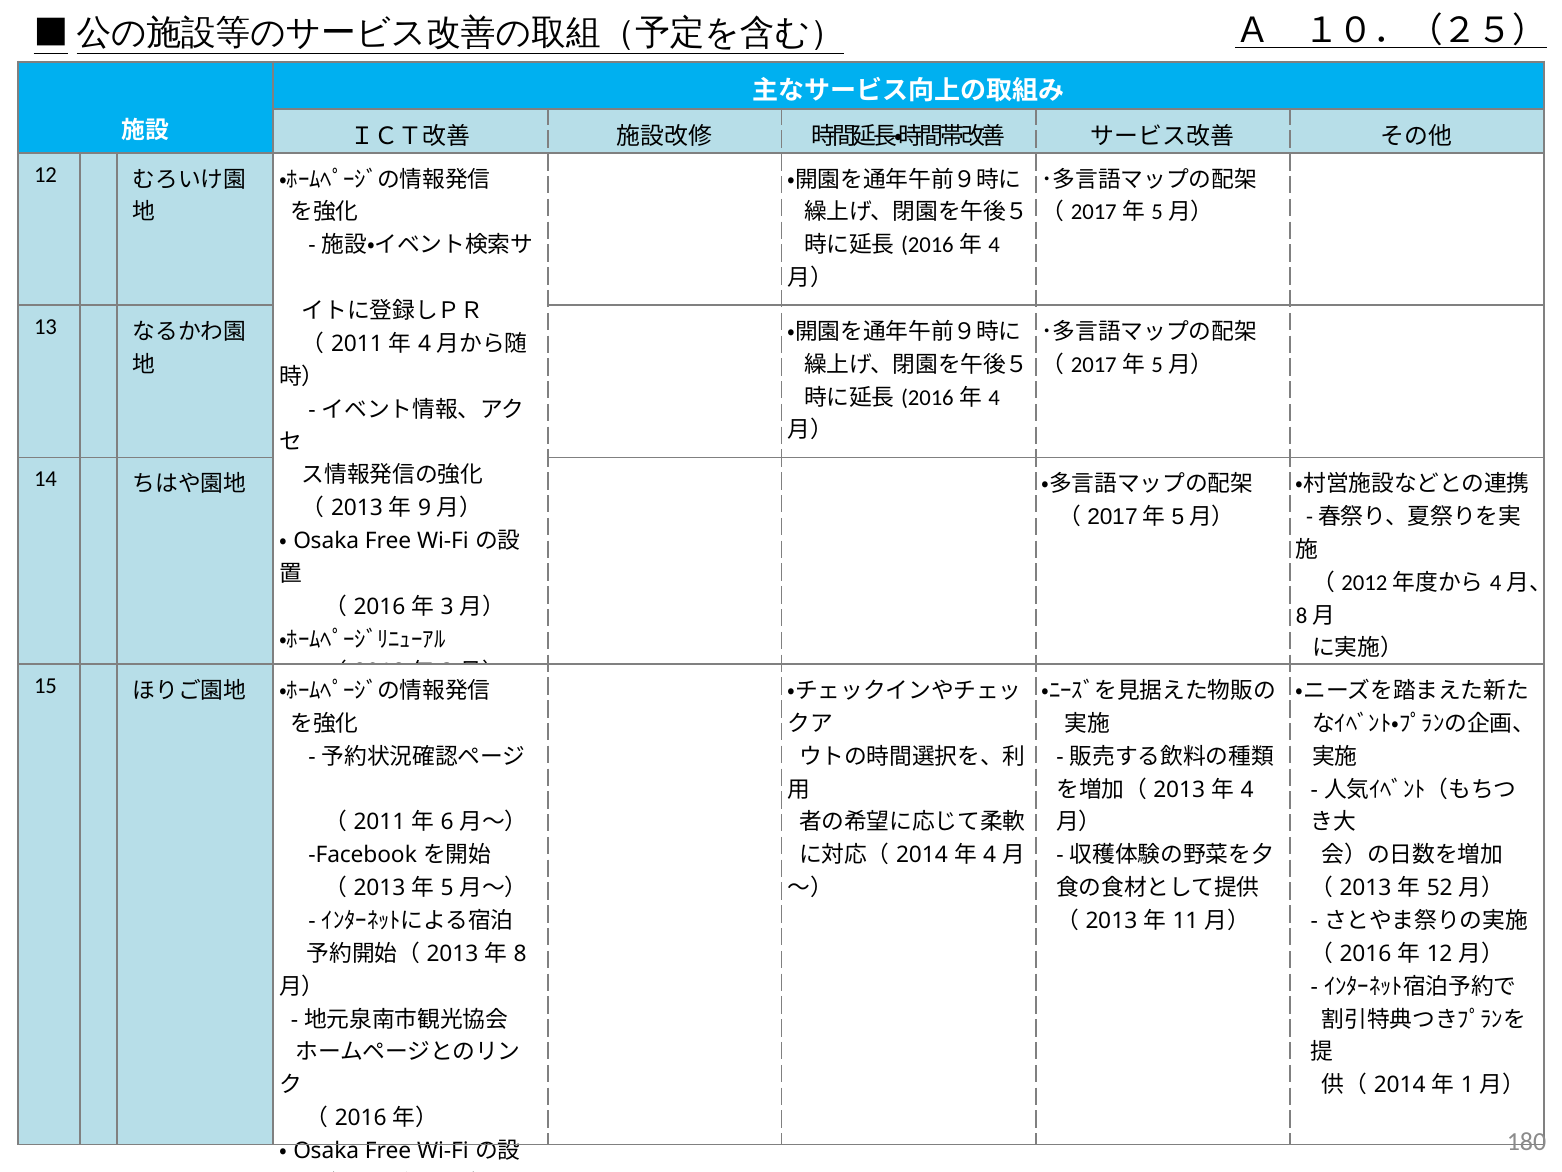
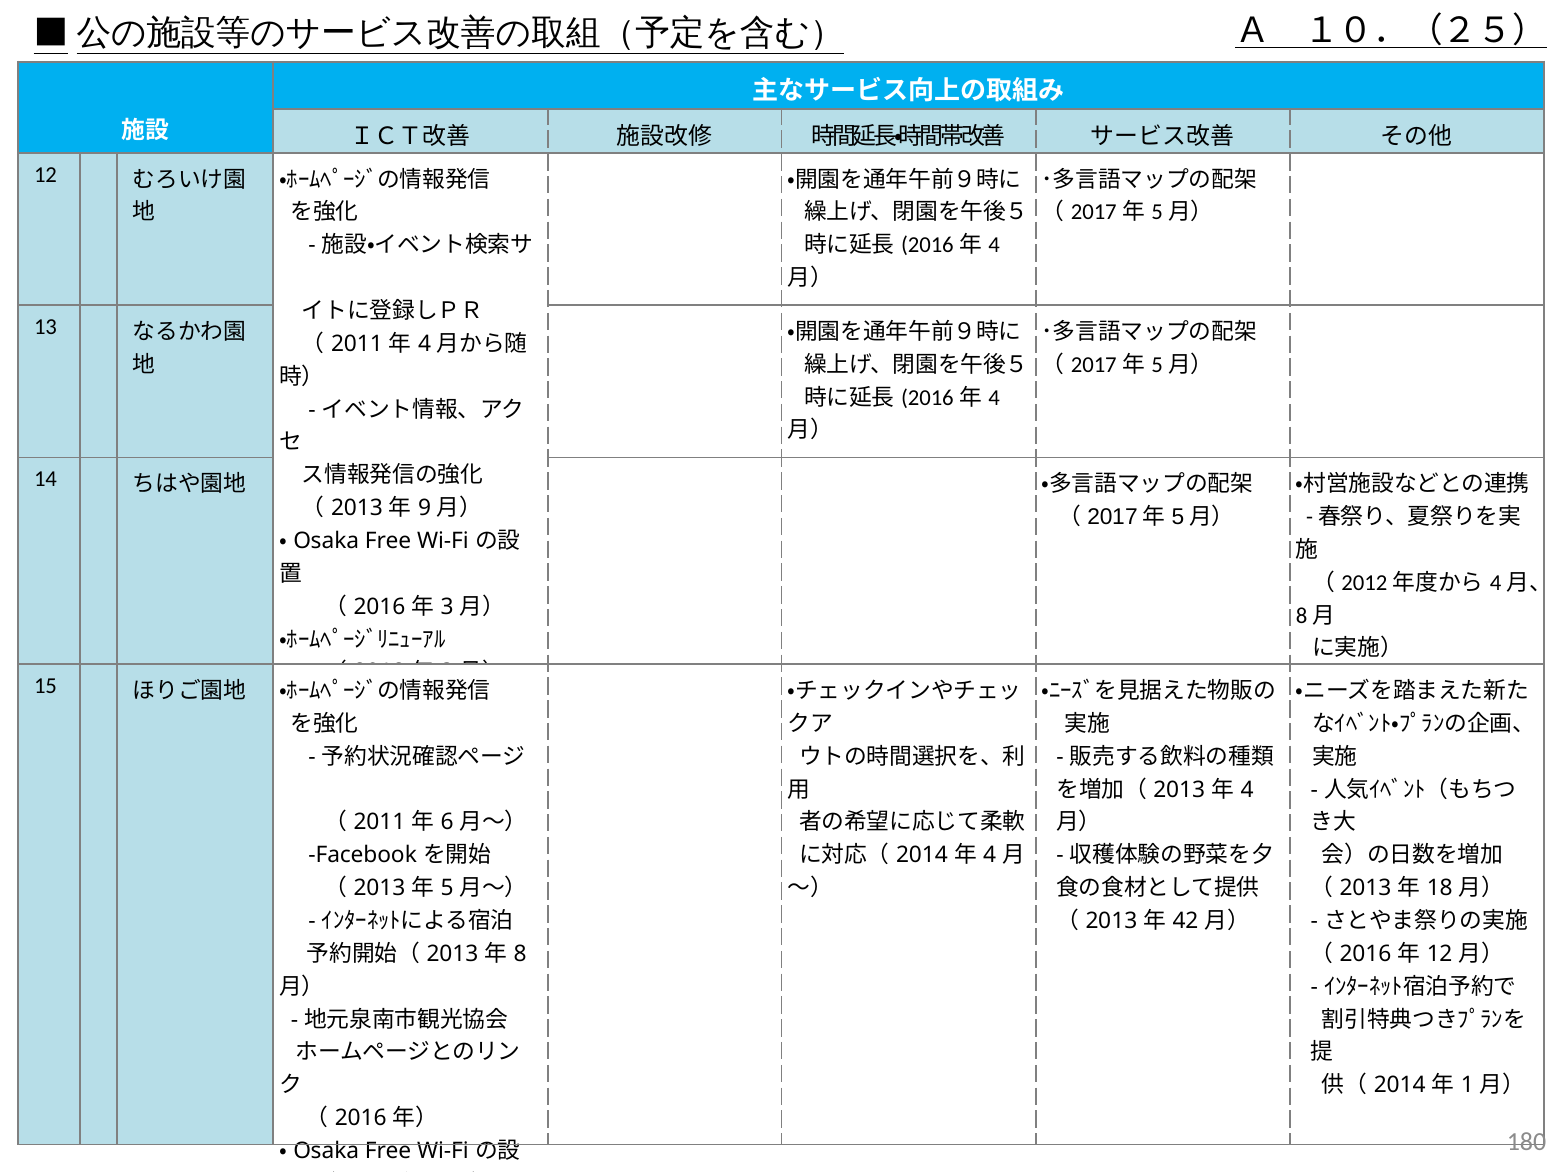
52: 52 -> 18
11: 11 -> 42
